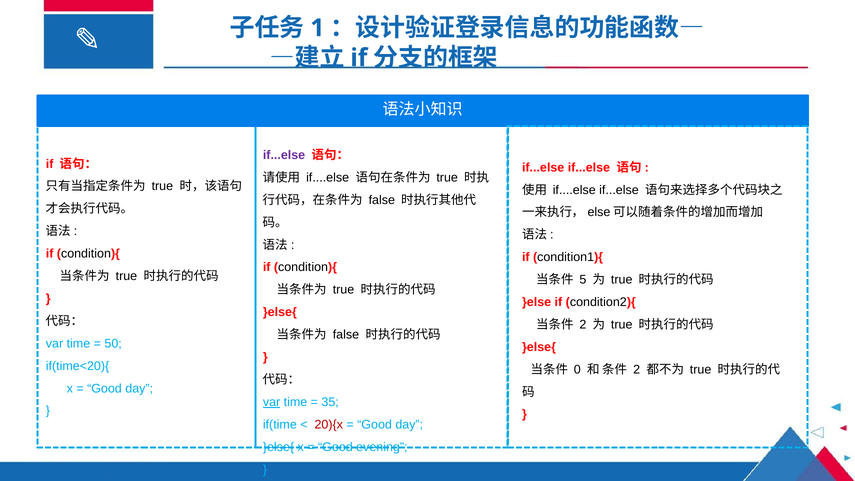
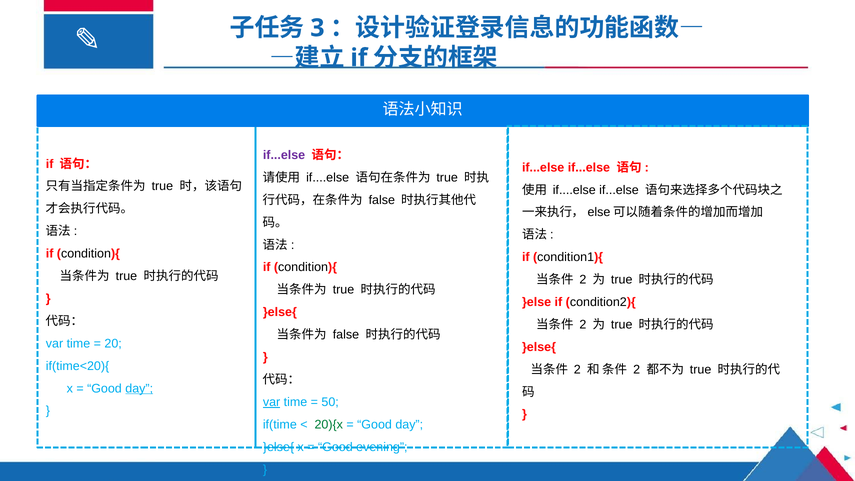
1: 1 -> 3
5 at (583, 280): 5 -> 2
50: 50 -> 20
0 at (577, 369): 0 -> 2
day at (139, 388) underline: none -> present
35: 35 -> 50
20){x colour: red -> green
